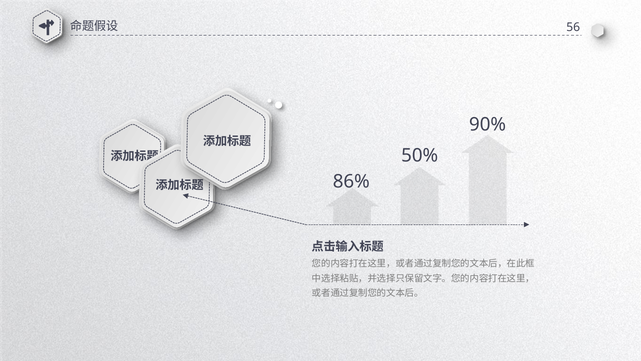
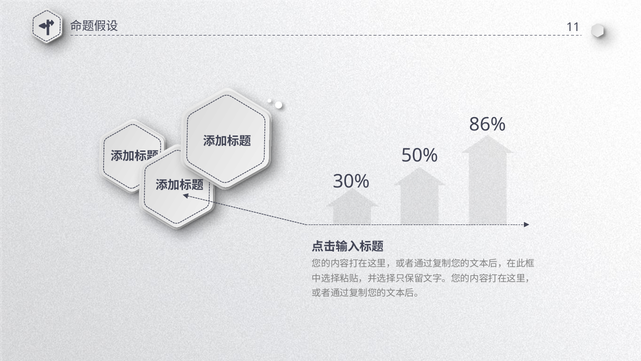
56: 56 -> 11
90%: 90% -> 86%
86%: 86% -> 30%
